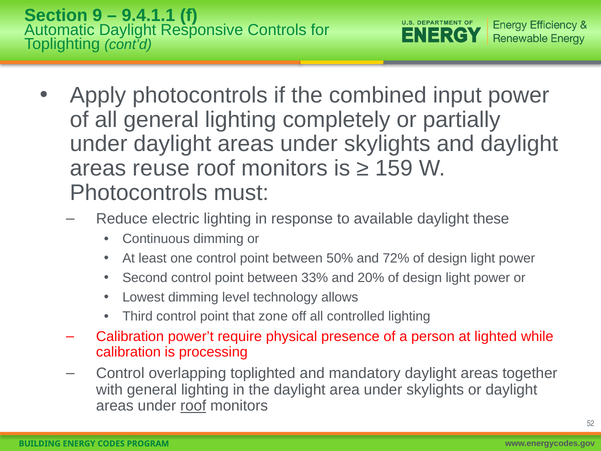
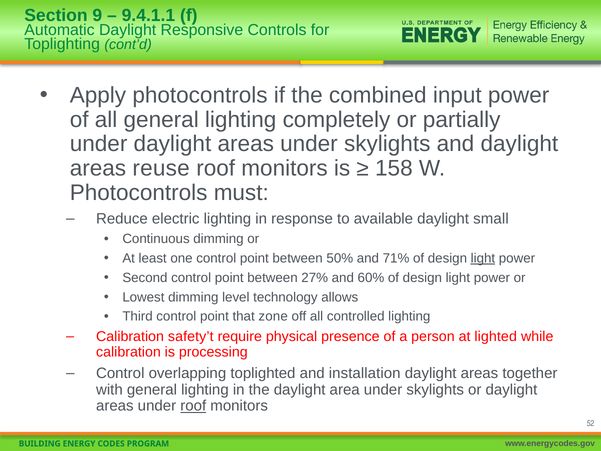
159: 159 -> 158
these: these -> small
72%: 72% -> 71%
light at (483, 258) underline: none -> present
33%: 33% -> 27%
20%: 20% -> 60%
power’t: power’t -> safety’t
mandatory: mandatory -> installation
